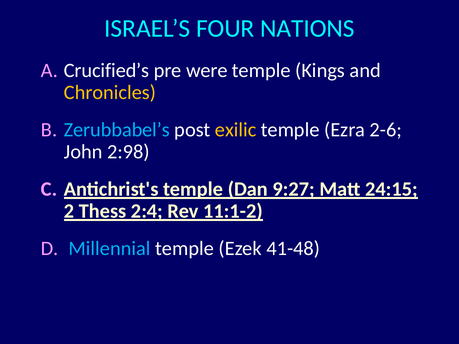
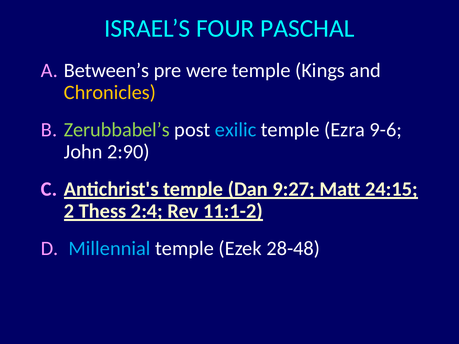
NATIONS: NATIONS -> PASCHAL
Crucified’s: Crucified’s -> Between’s
Zerubbabel’s colour: light blue -> light green
exilic colour: yellow -> light blue
2-6: 2-6 -> 9-6
2:98: 2:98 -> 2:90
41-48: 41-48 -> 28-48
